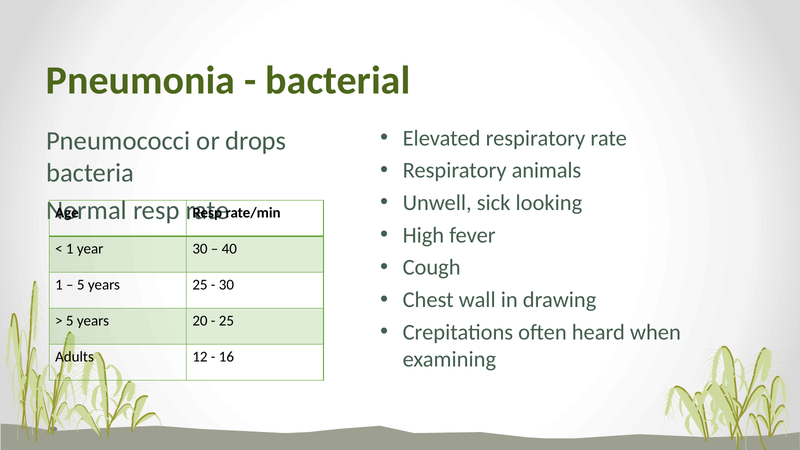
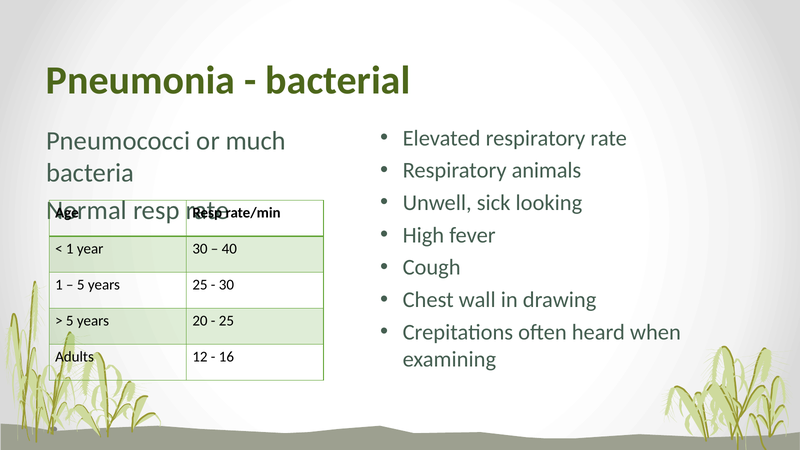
drops: drops -> much
